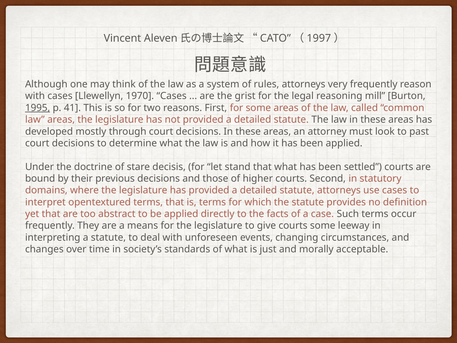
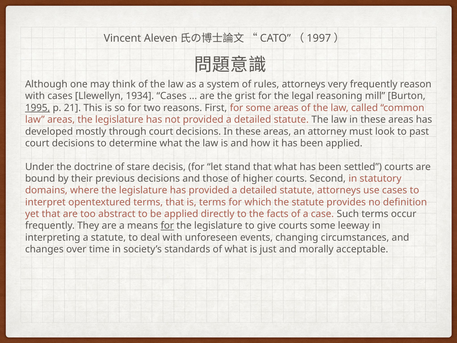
1970: 1970 -> 1934
41: 41 -> 21
for at (167, 226) underline: none -> present
